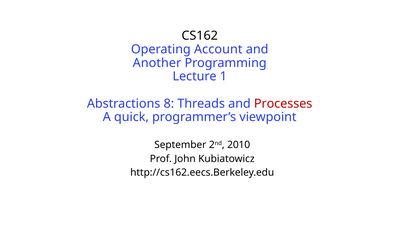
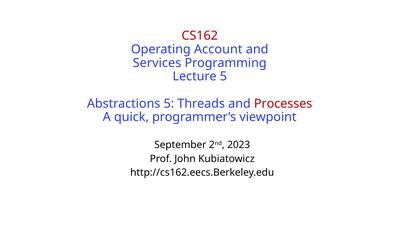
CS162 colour: black -> red
Another: Another -> Services
Lecture 1: 1 -> 5
Abstractions 8: 8 -> 5
2010: 2010 -> 2023
